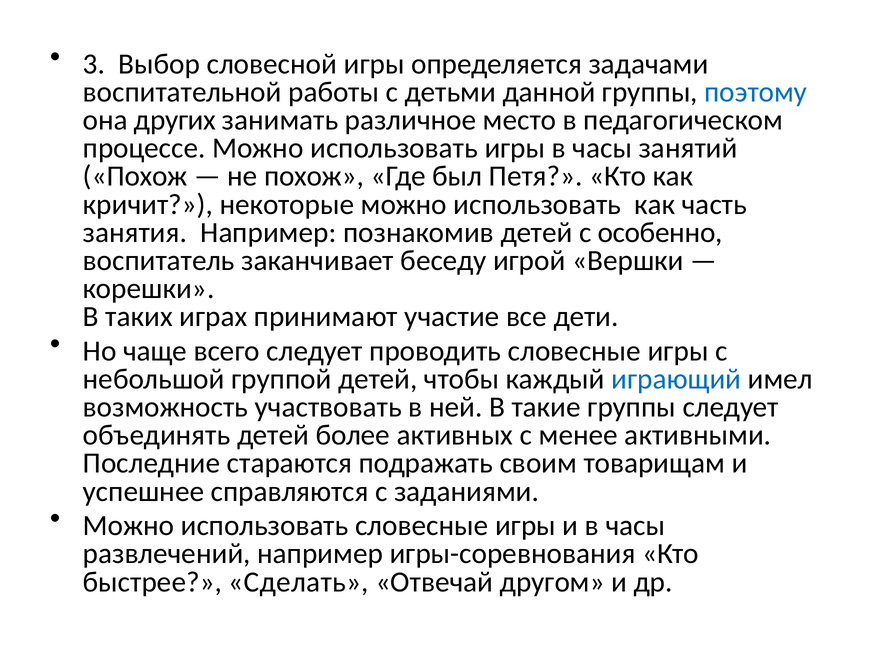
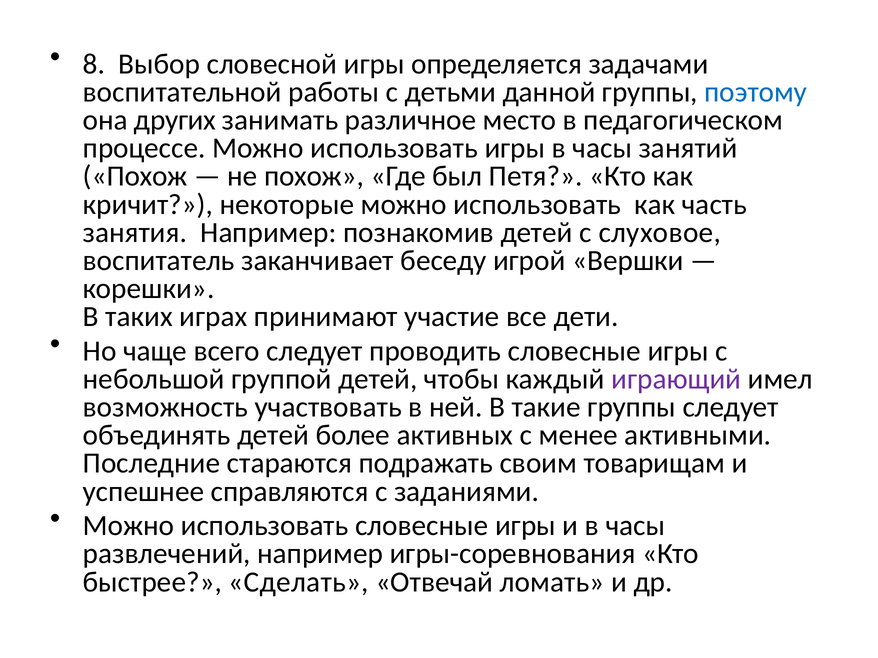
3: 3 -> 8
особенно: особенно -> слуховое
играющий colour: blue -> purple
другом: другом -> ломать
